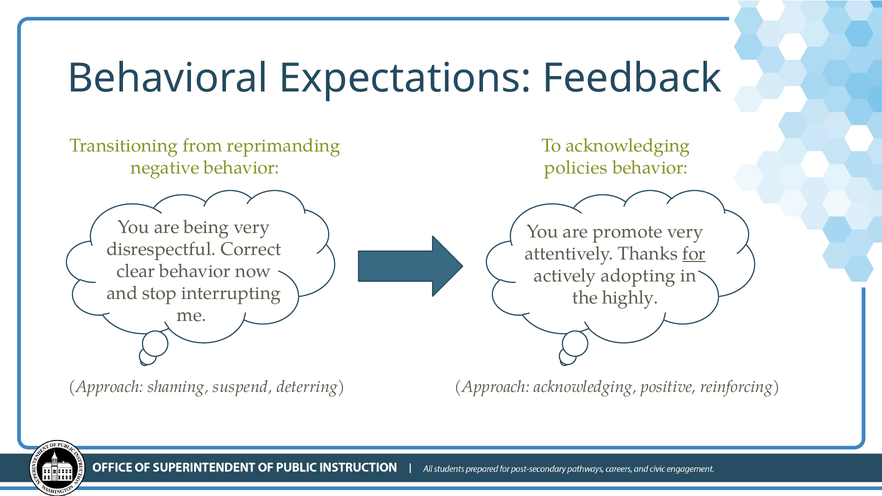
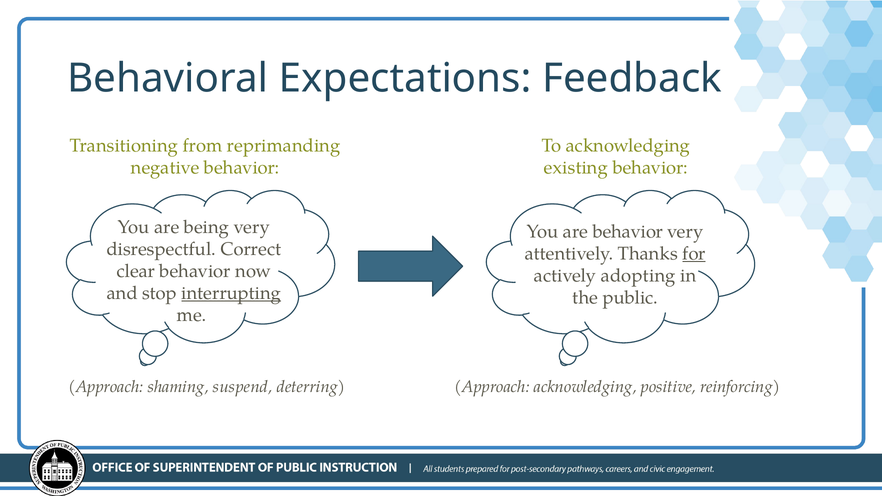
policies: policies -> existing
are promote: promote -> behavior
interrupting underline: none -> present
highly: highly -> public
